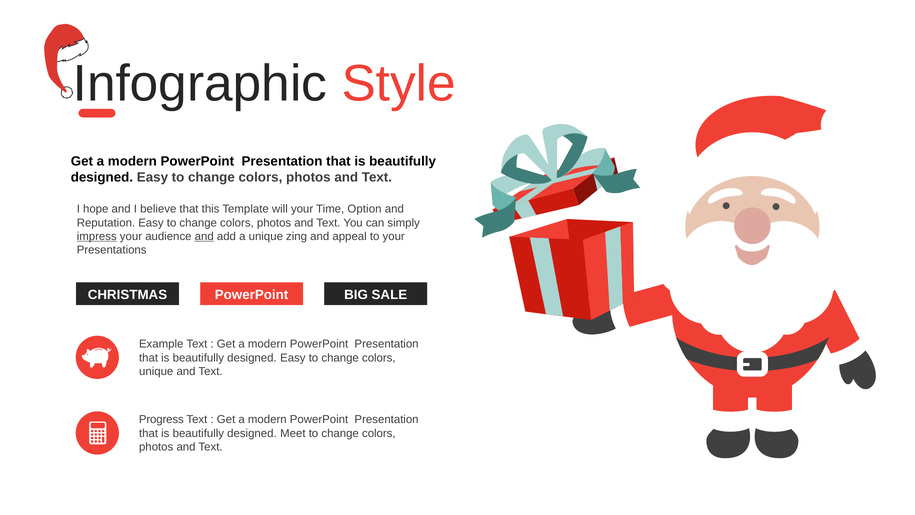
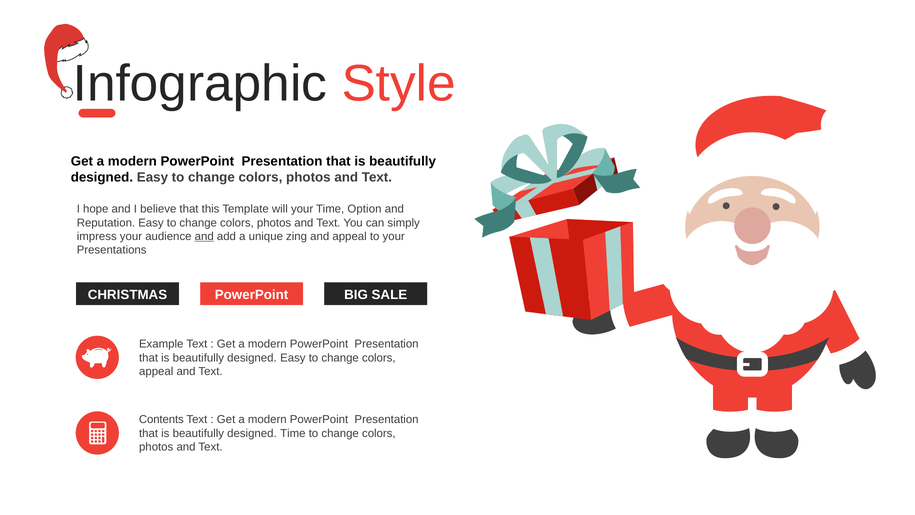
impress underline: present -> none
unique at (156, 371): unique -> appeal
Progress: Progress -> Contents
designed Meet: Meet -> Time
